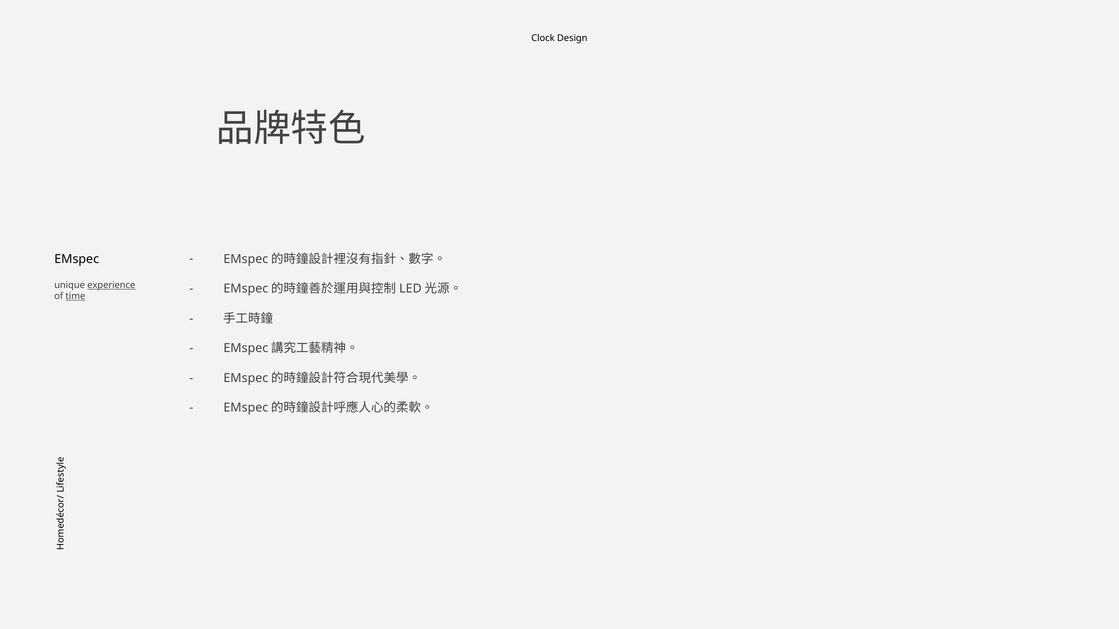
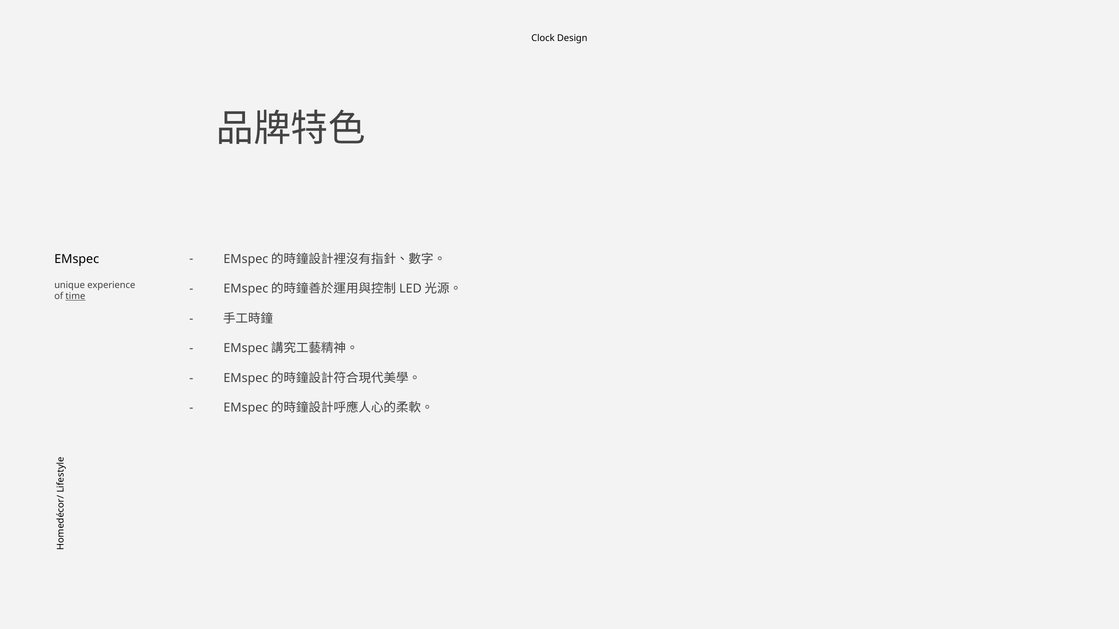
experience underline: present -> none
